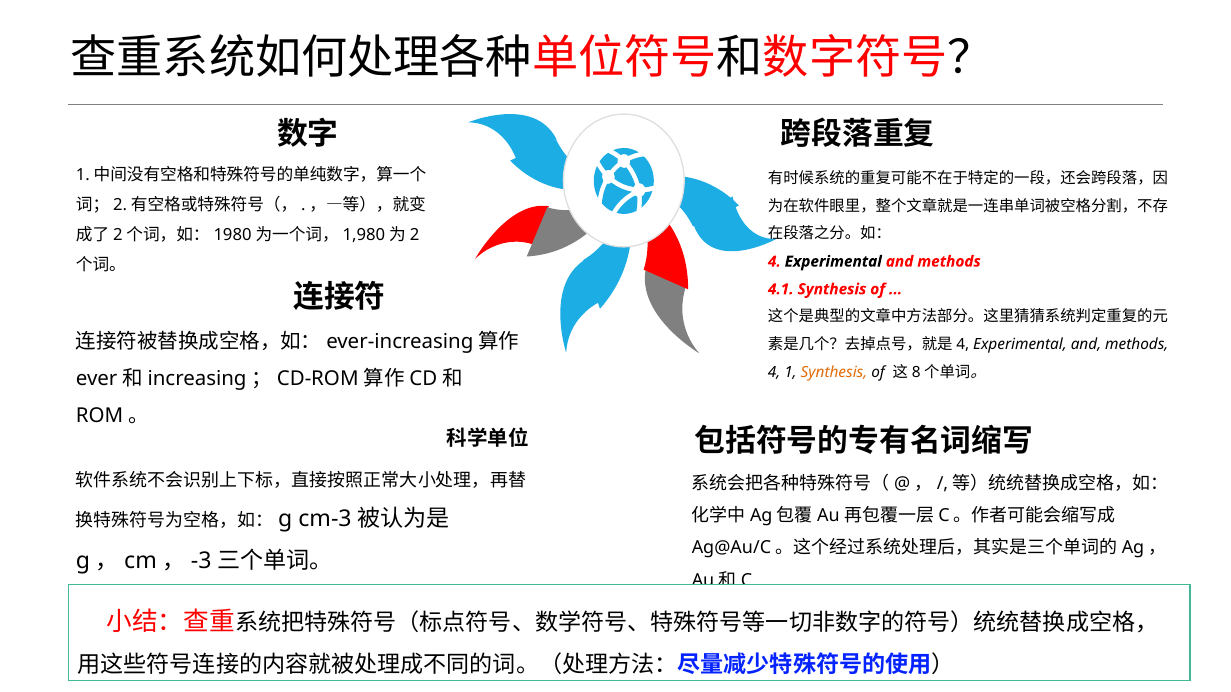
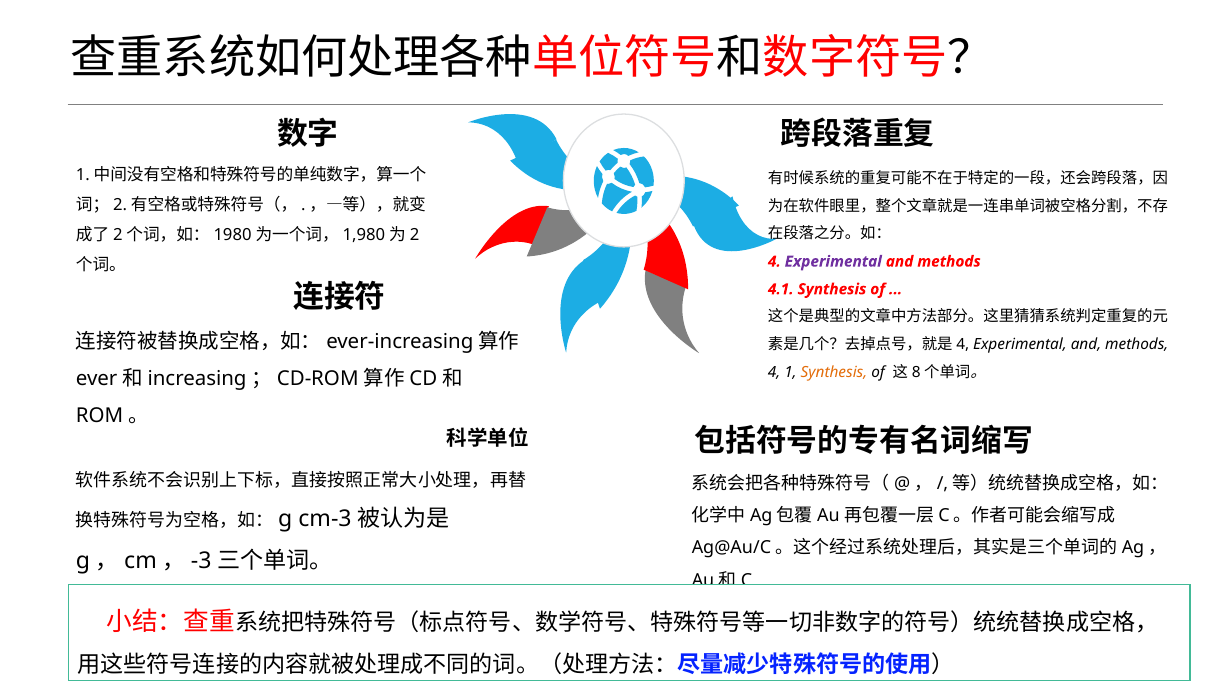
Experimental at (833, 262) colour: black -> purple
